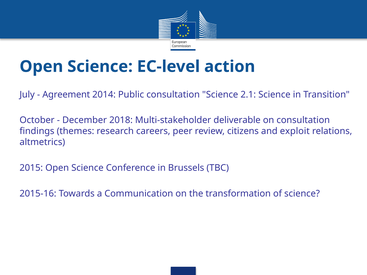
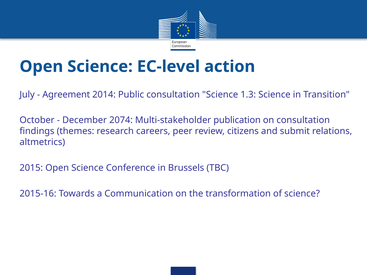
2.1: 2.1 -> 1.3
2018: 2018 -> 2074
deliverable: deliverable -> publication
exploit: exploit -> submit
